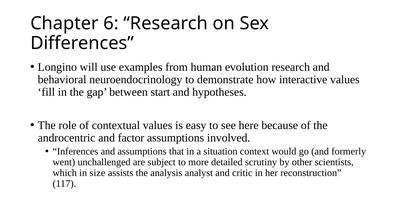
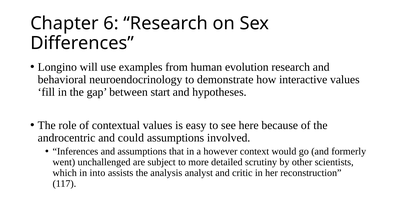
factor: factor -> could
situation: situation -> however
size: size -> into
